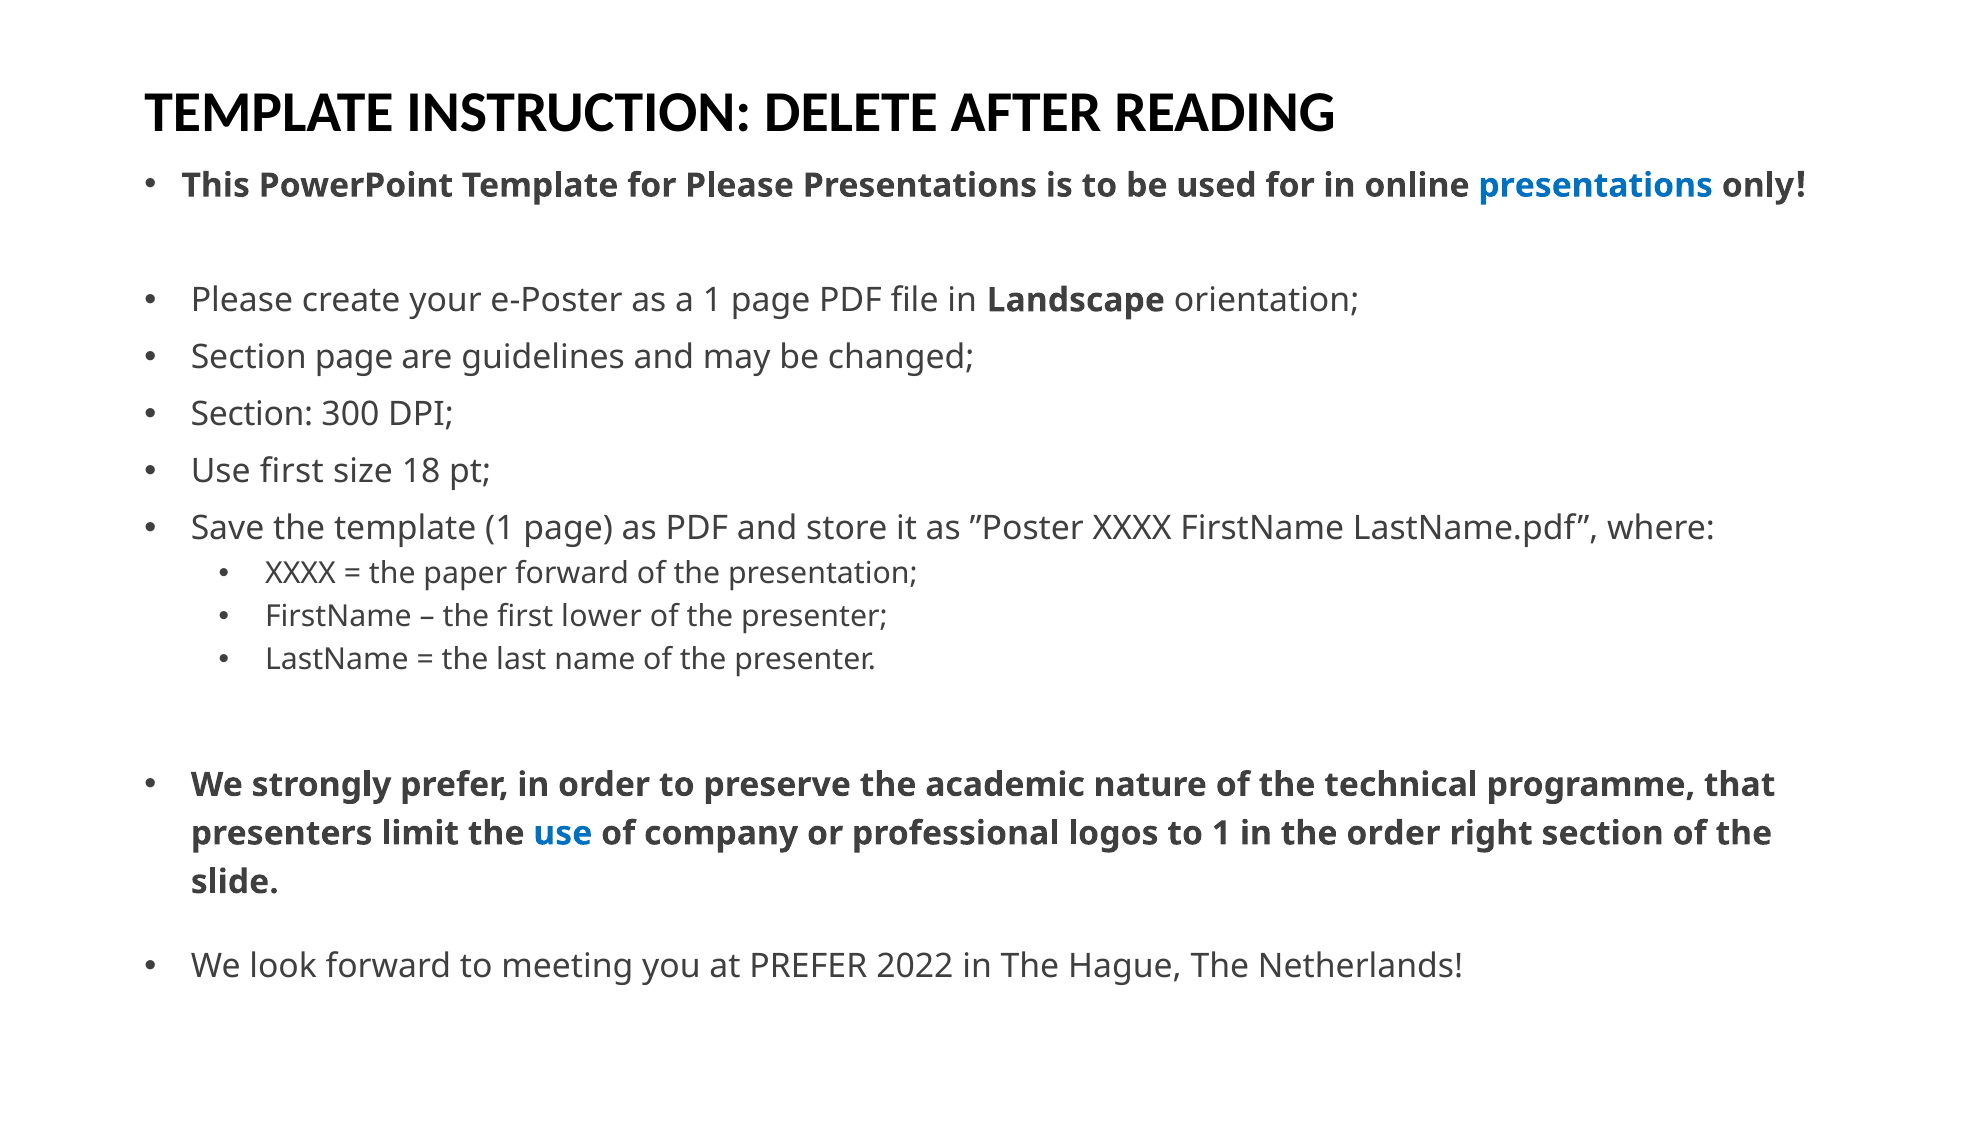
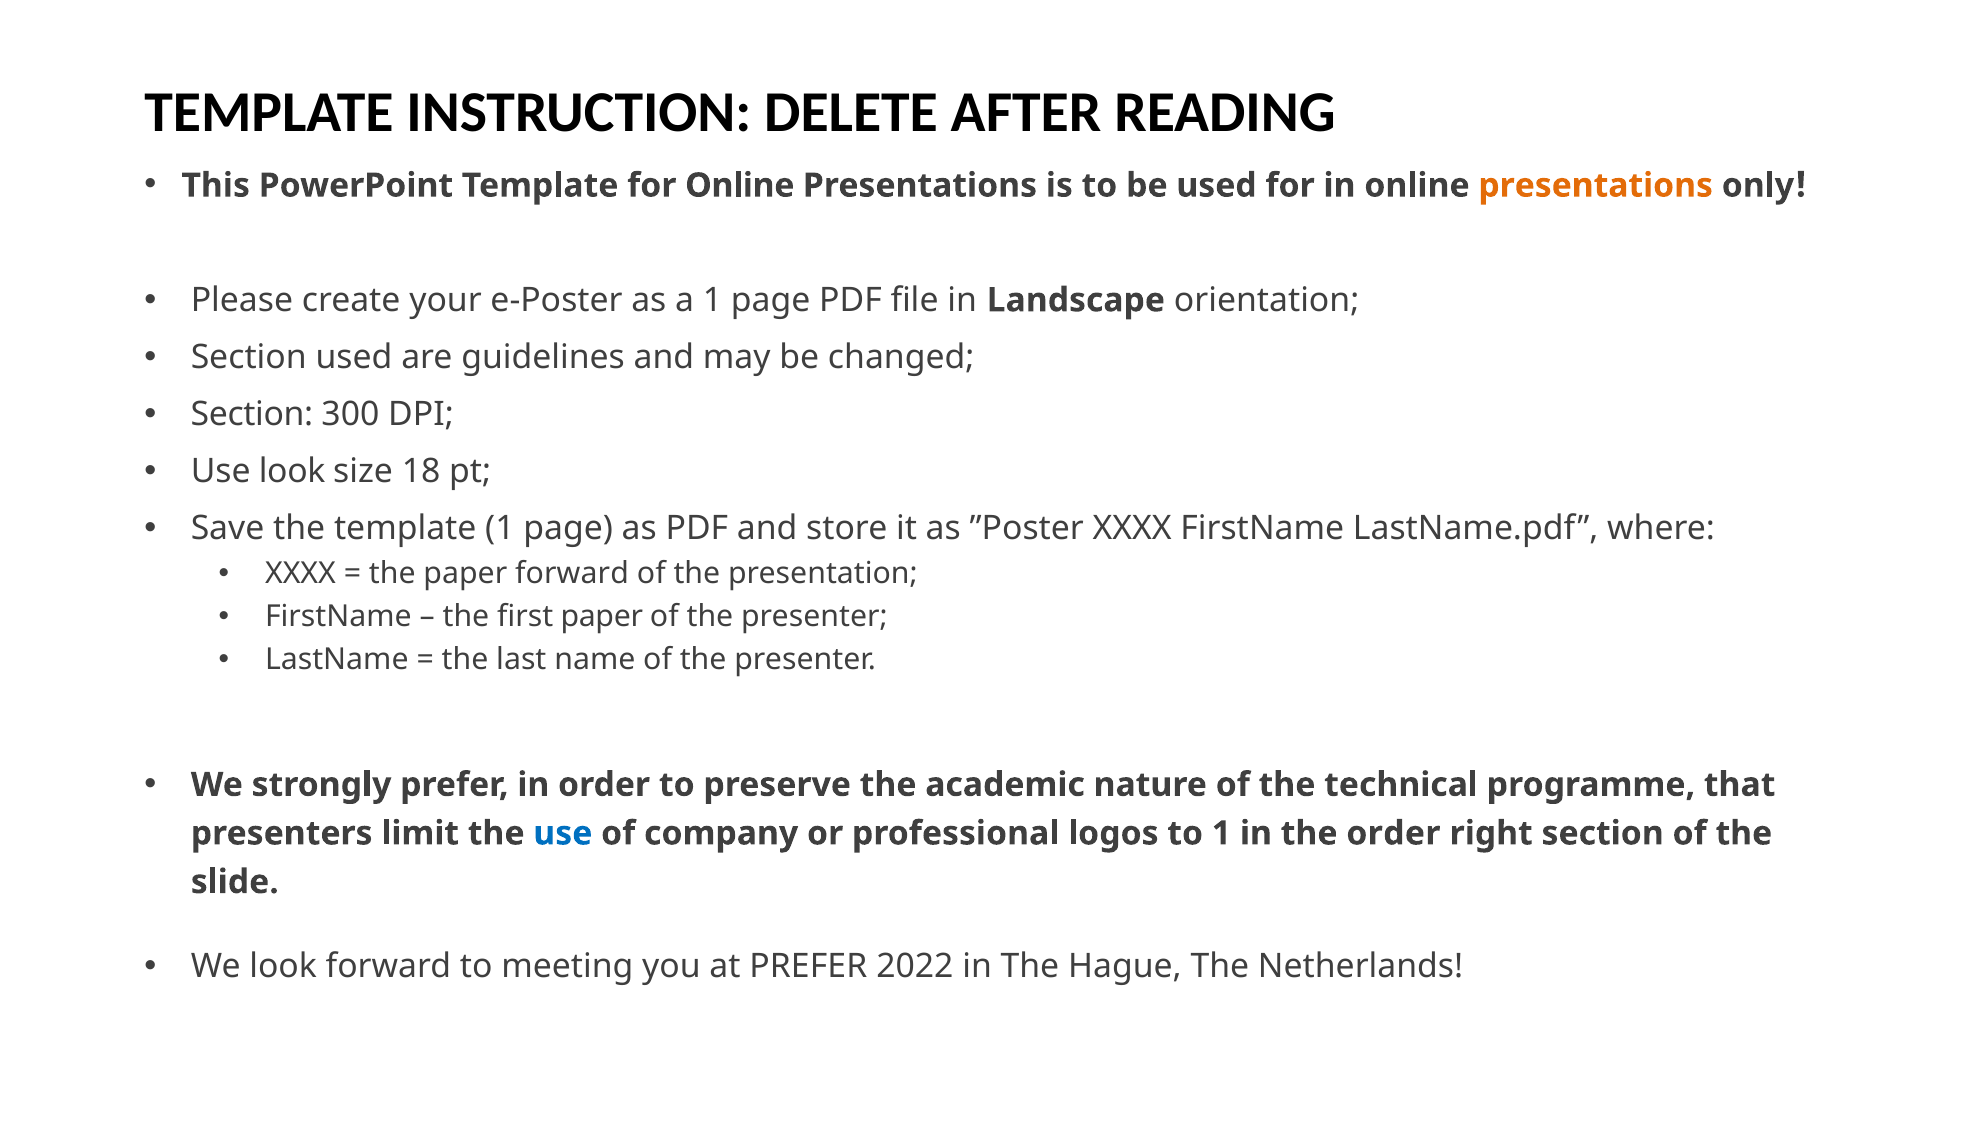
for Please: Please -> Online
presentations at (1596, 185) colour: blue -> orange
Section page: page -> used
Use first: first -> look
first lower: lower -> paper
